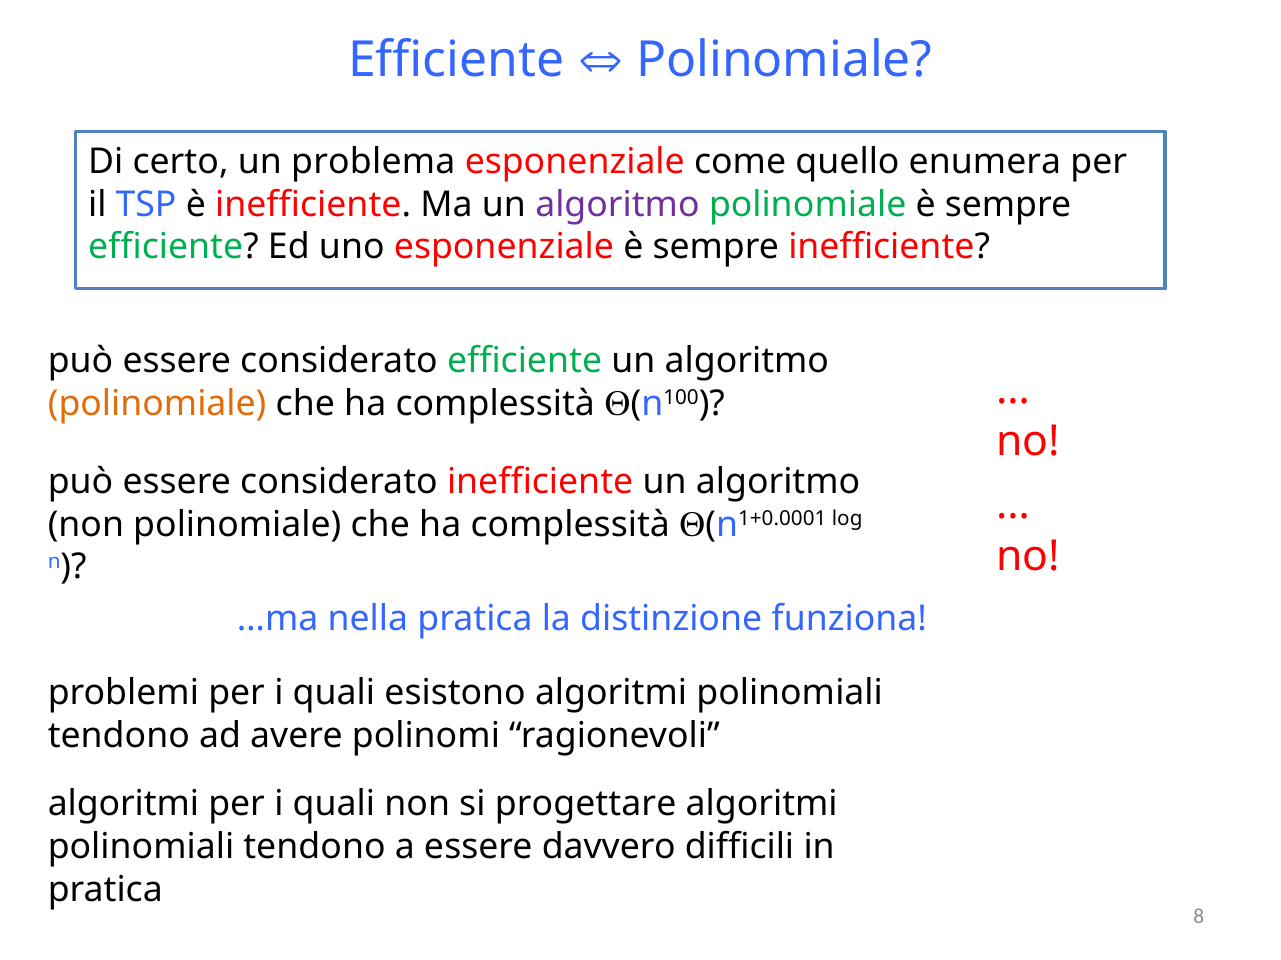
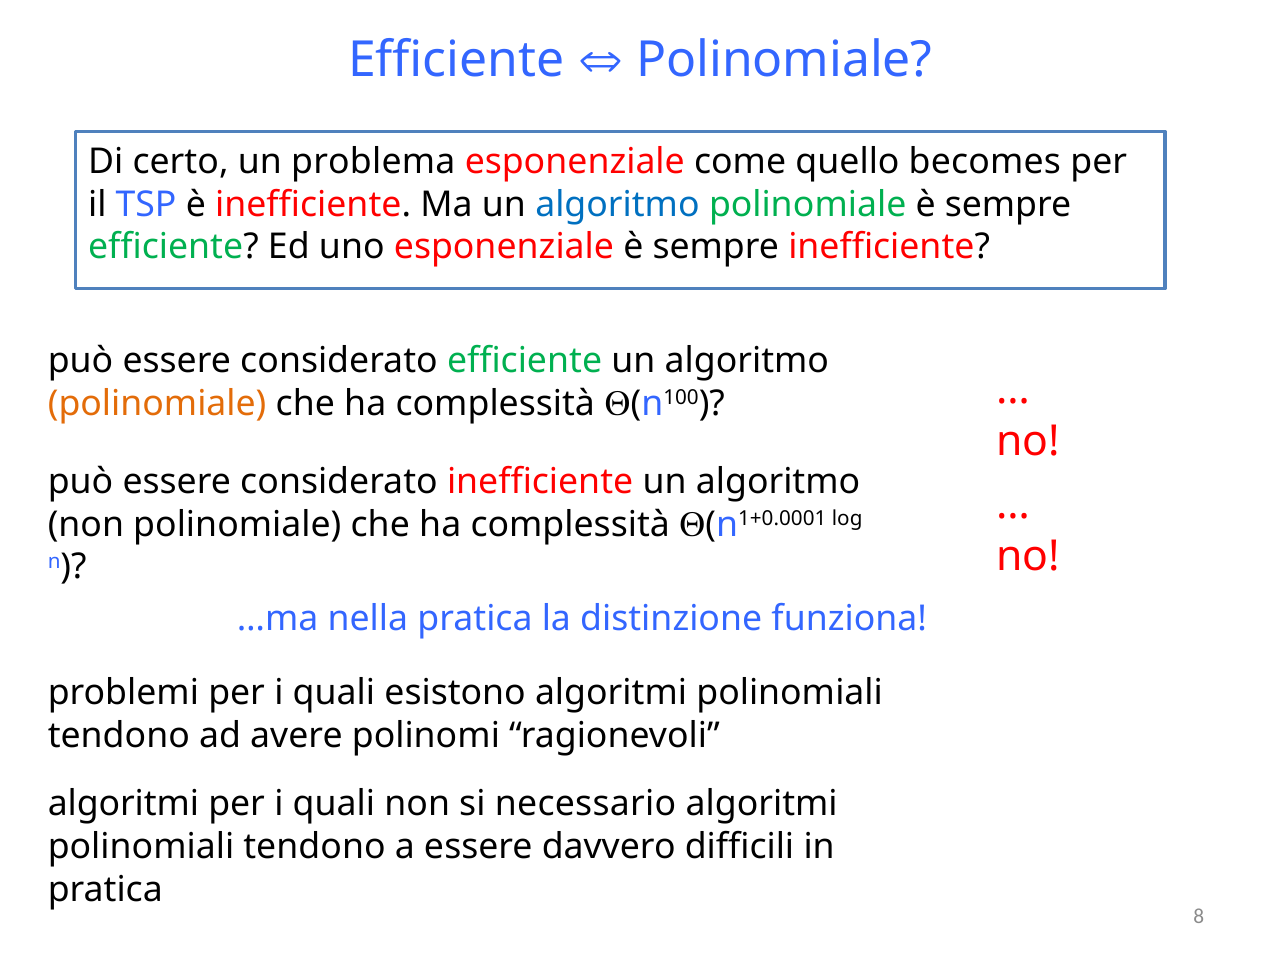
enumera: enumera -> becomes
algoritmo at (617, 205) colour: purple -> blue
progettare: progettare -> necessario
